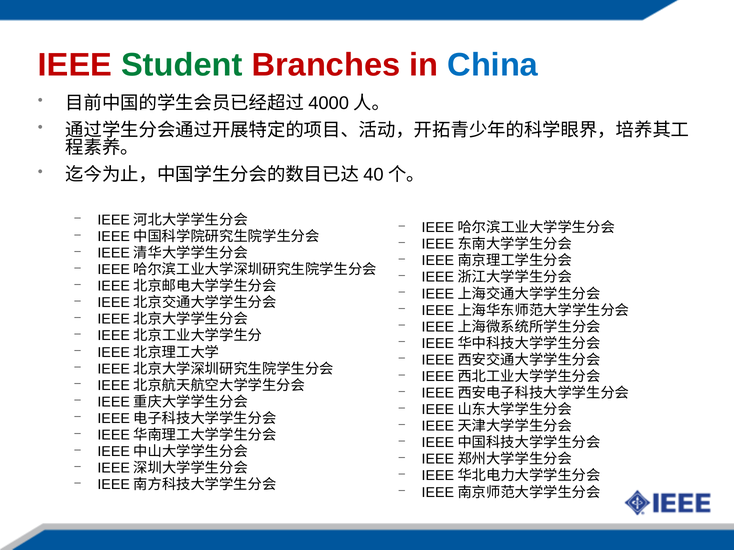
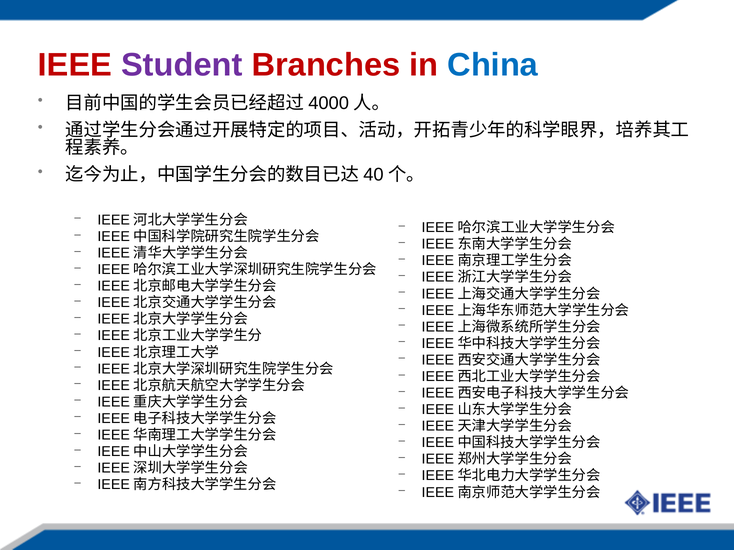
Student colour: green -> purple
